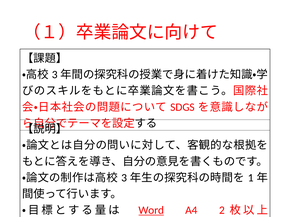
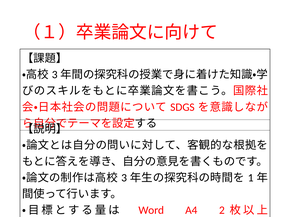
Word underline: present -> none
